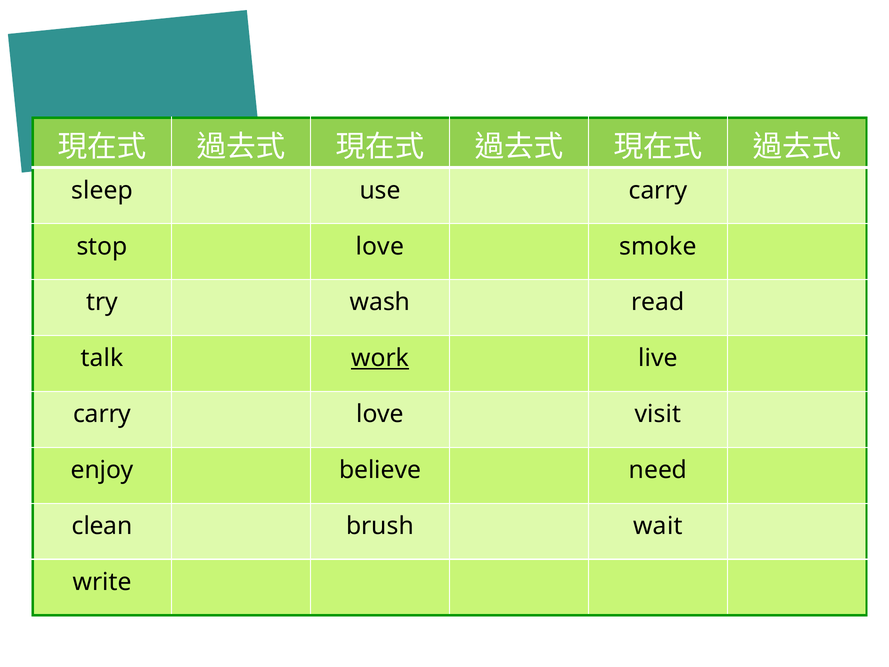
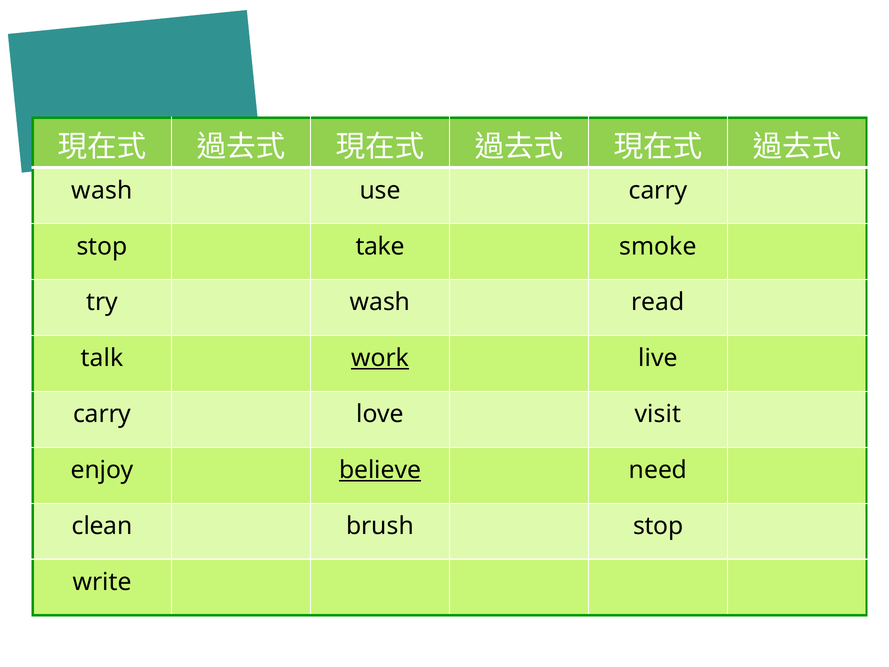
sleep at (102, 190): sleep -> wash
stop love: love -> take
believe underline: none -> present
brush wait: wait -> stop
